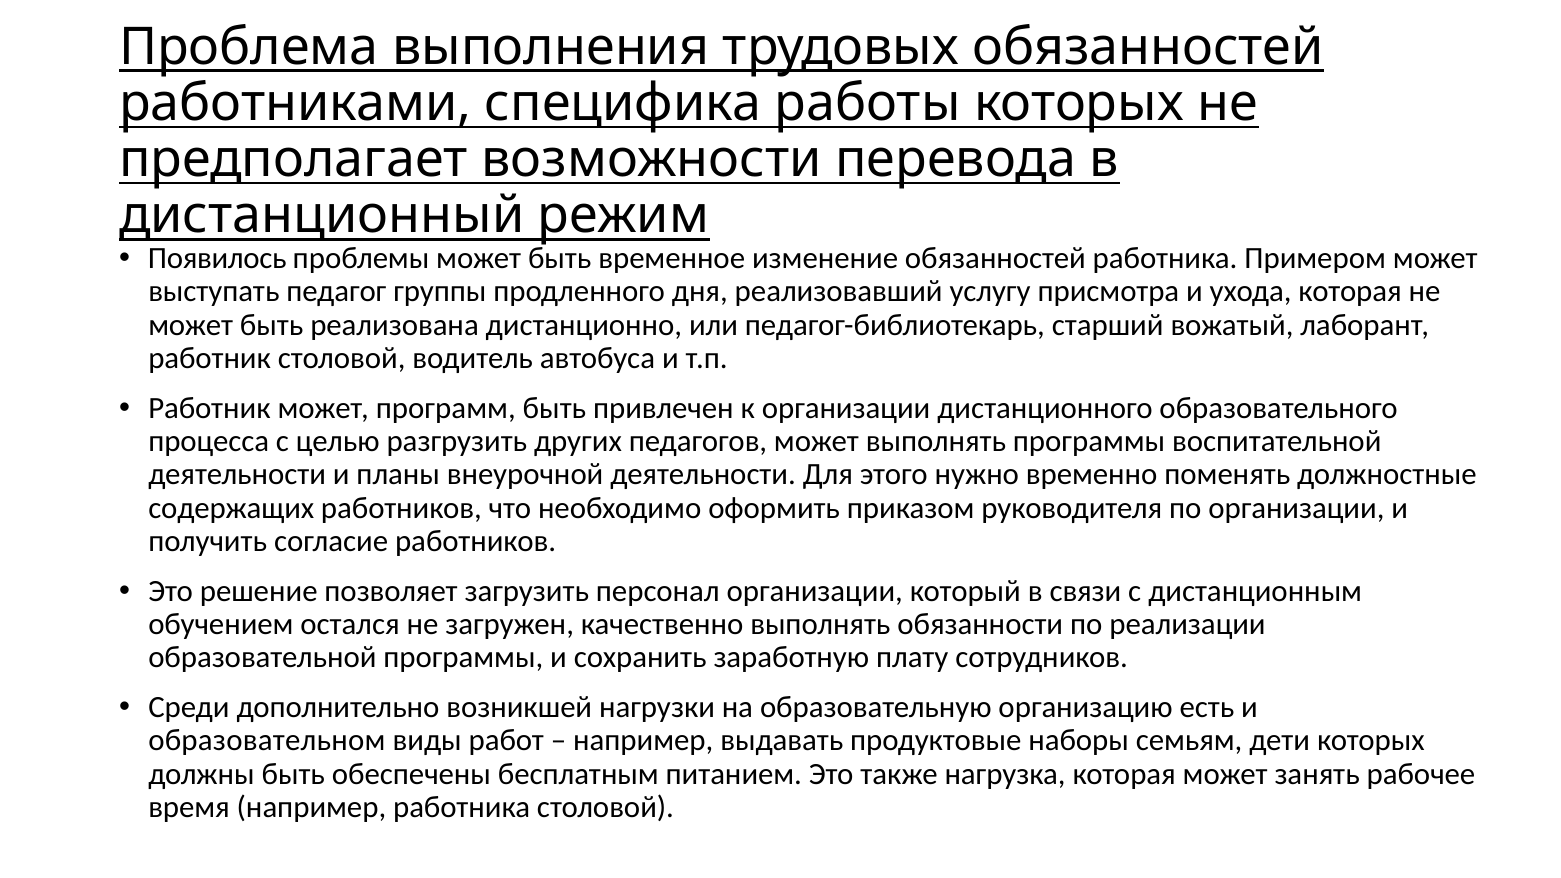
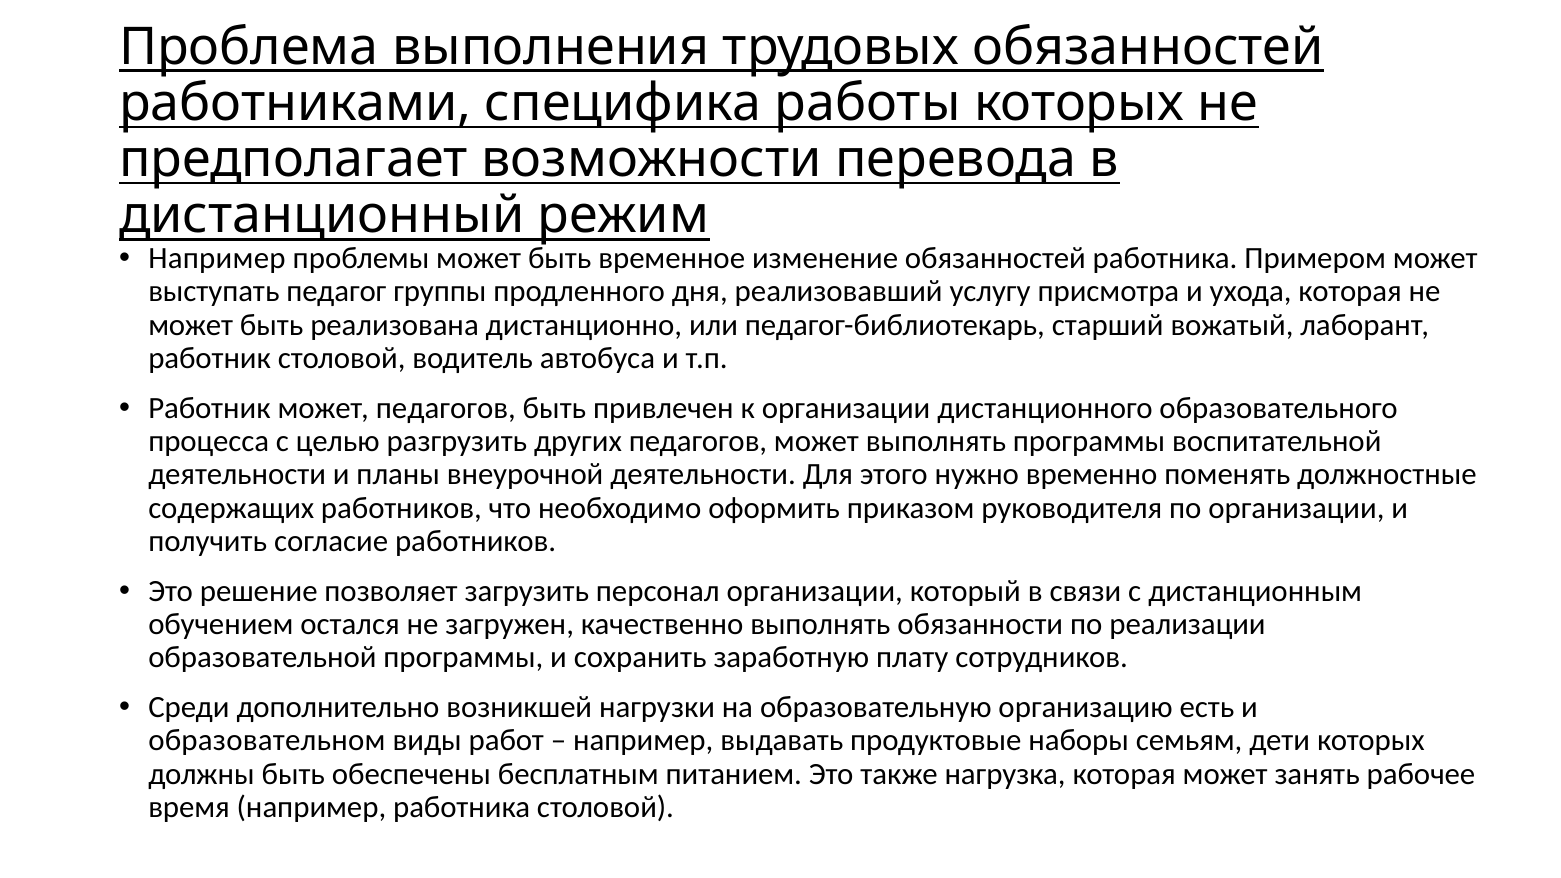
Появилось at (217, 258): Появилось -> Например
может программ: программ -> педагогов
